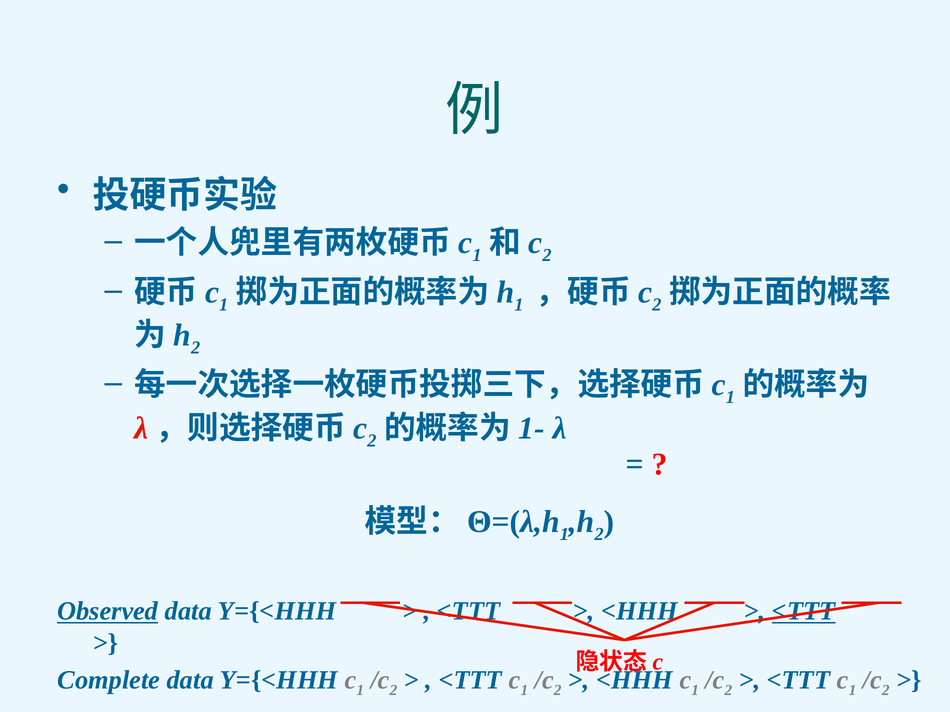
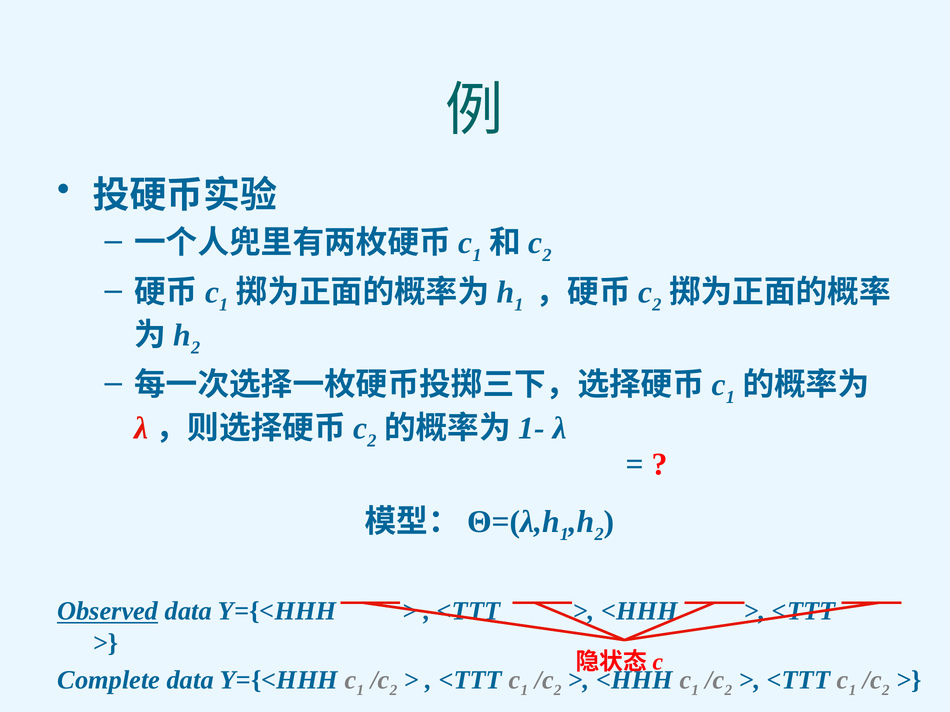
<TTT at (804, 612) underline: present -> none
